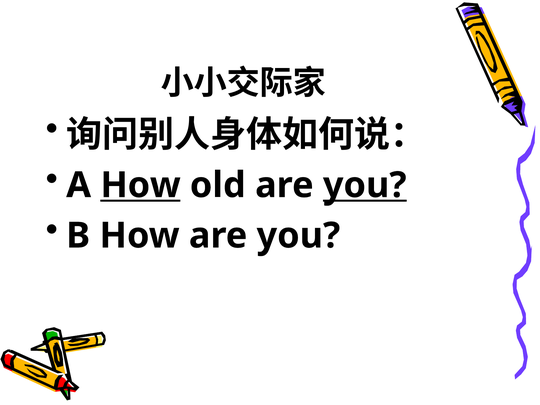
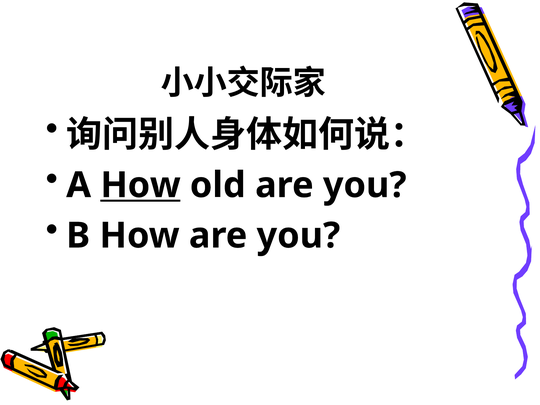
you at (365, 185) underline: present -> none
